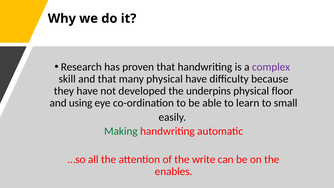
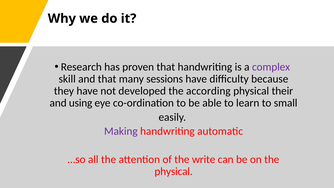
many physical: physical -> sessions
underpins: underpins -> according
floor: floor -> their
Making colour: green -> purple
enables at (174, 171): enables -> physical
